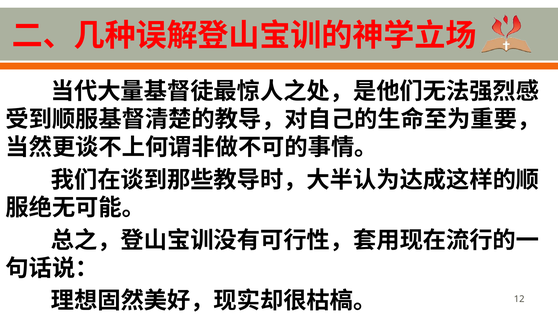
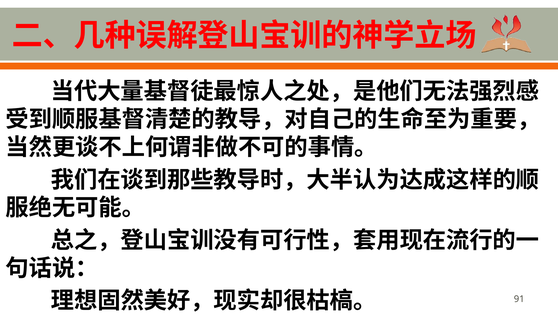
12: 12 -> 91
